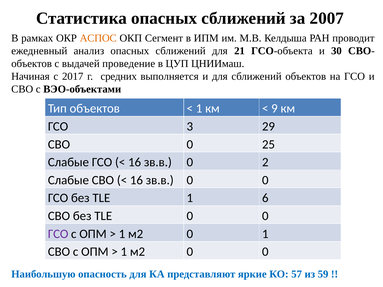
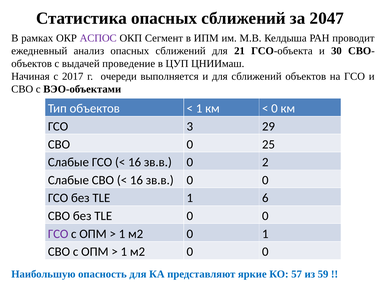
2007: 2007 -> 2047
АСПОС colour: orange -> purple
средних: средних -> очереди
9 at (274, 109): 9 -> 0
